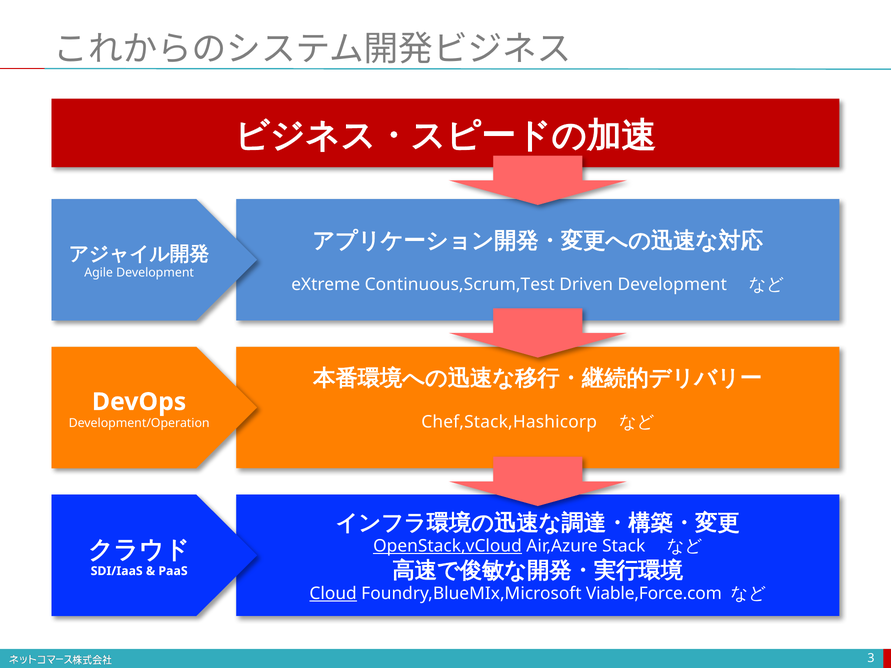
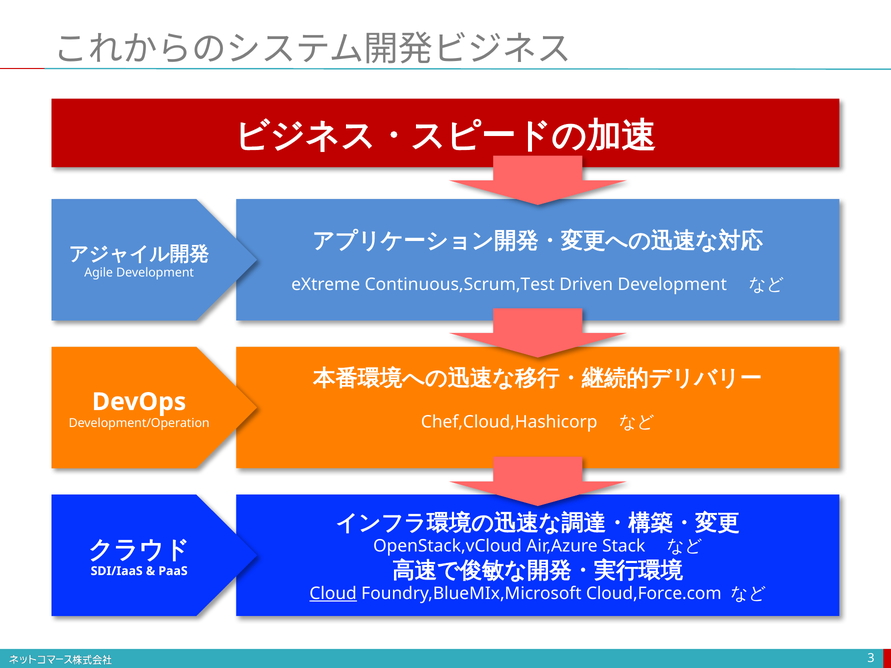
Chef,Stack,Hashicorp: Chef,Stack,Hashicorp -> Chef,Cloud,Hashicorp
OpenStack,vCloud underline: present -> none
Viable,Force.com: Viable,Force.com -> Cloud,Force.com
